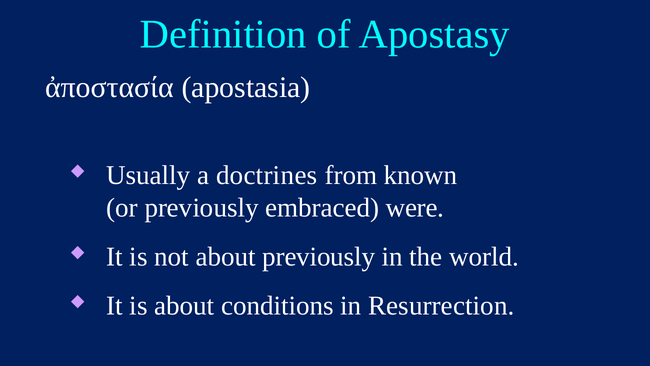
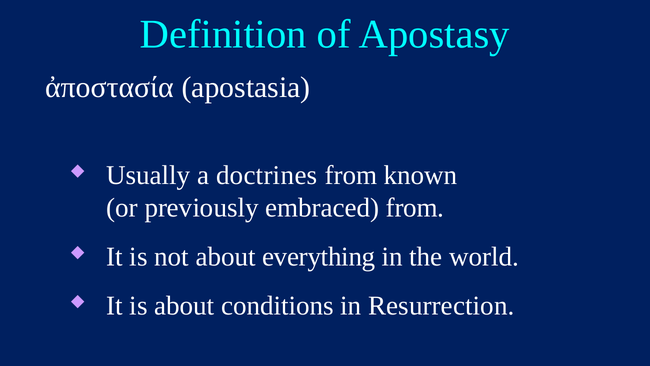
embraced were: were -> from
about previously: previously -> everything
